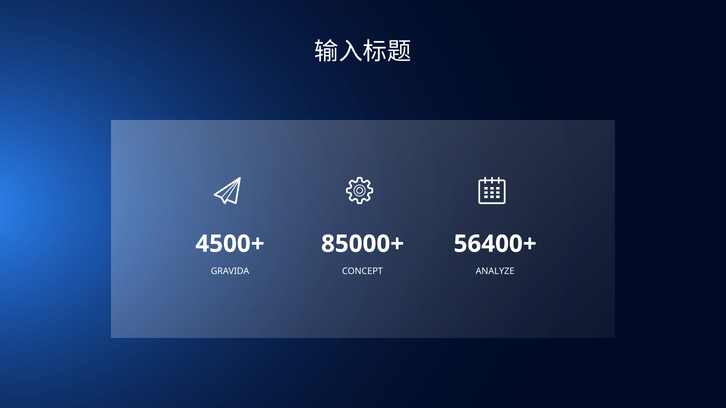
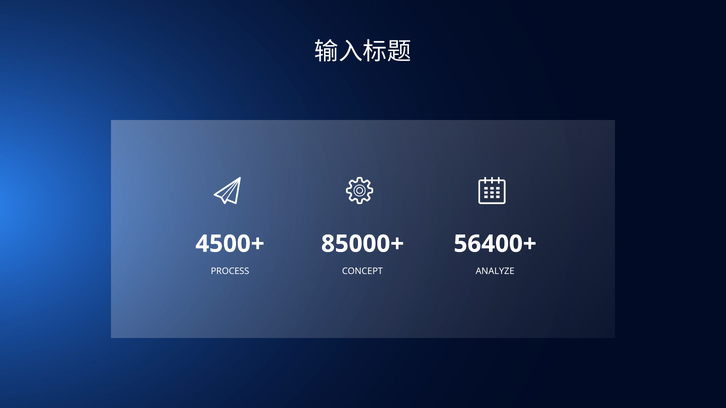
GRAVIDA: GRAVIDA -> PROCESS
